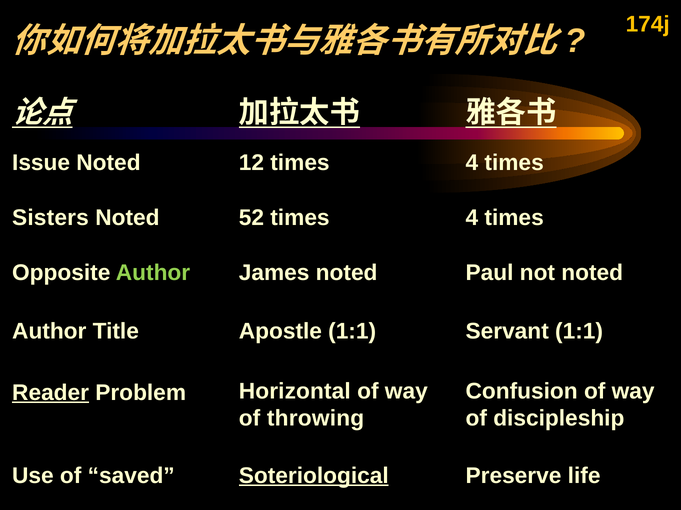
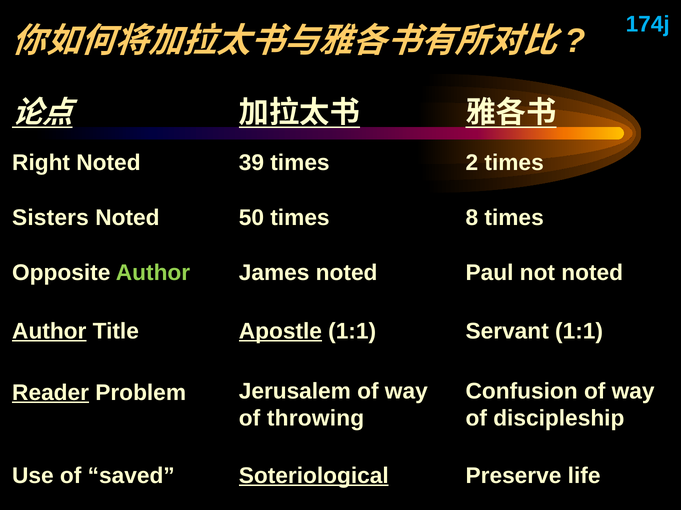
174j colour: yellow -> light blue
Issue: Issue -> Right
12: 12 -> 39
4 at (472, 163): 4 -> 2
52: 52 -> 50
4 at (472, 218): 4 -> 8
Author at (49, 332) underline: none -> present
Apostle underline: none -> present
Horizontal: Horizontal -> Jerusalem
